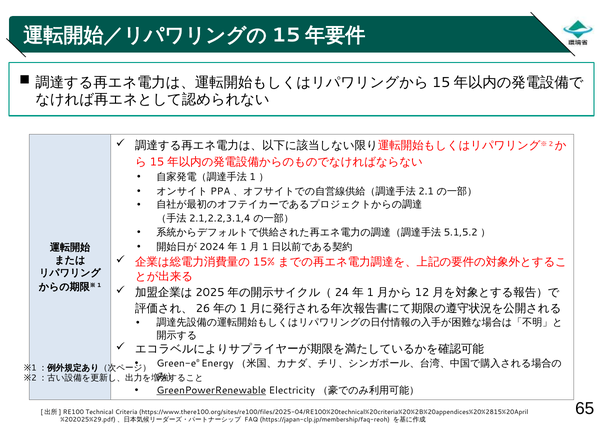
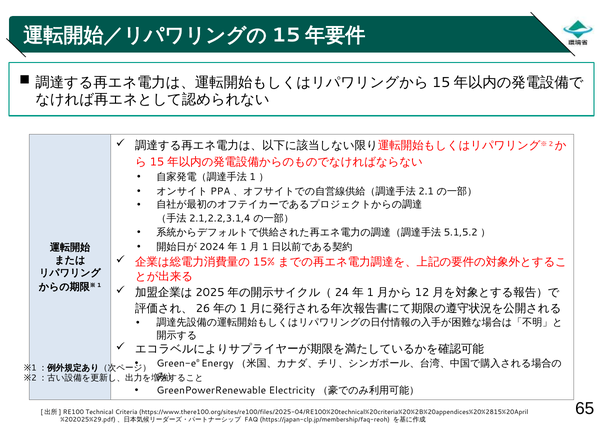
GreenPowerRenewable underline: present -> none
